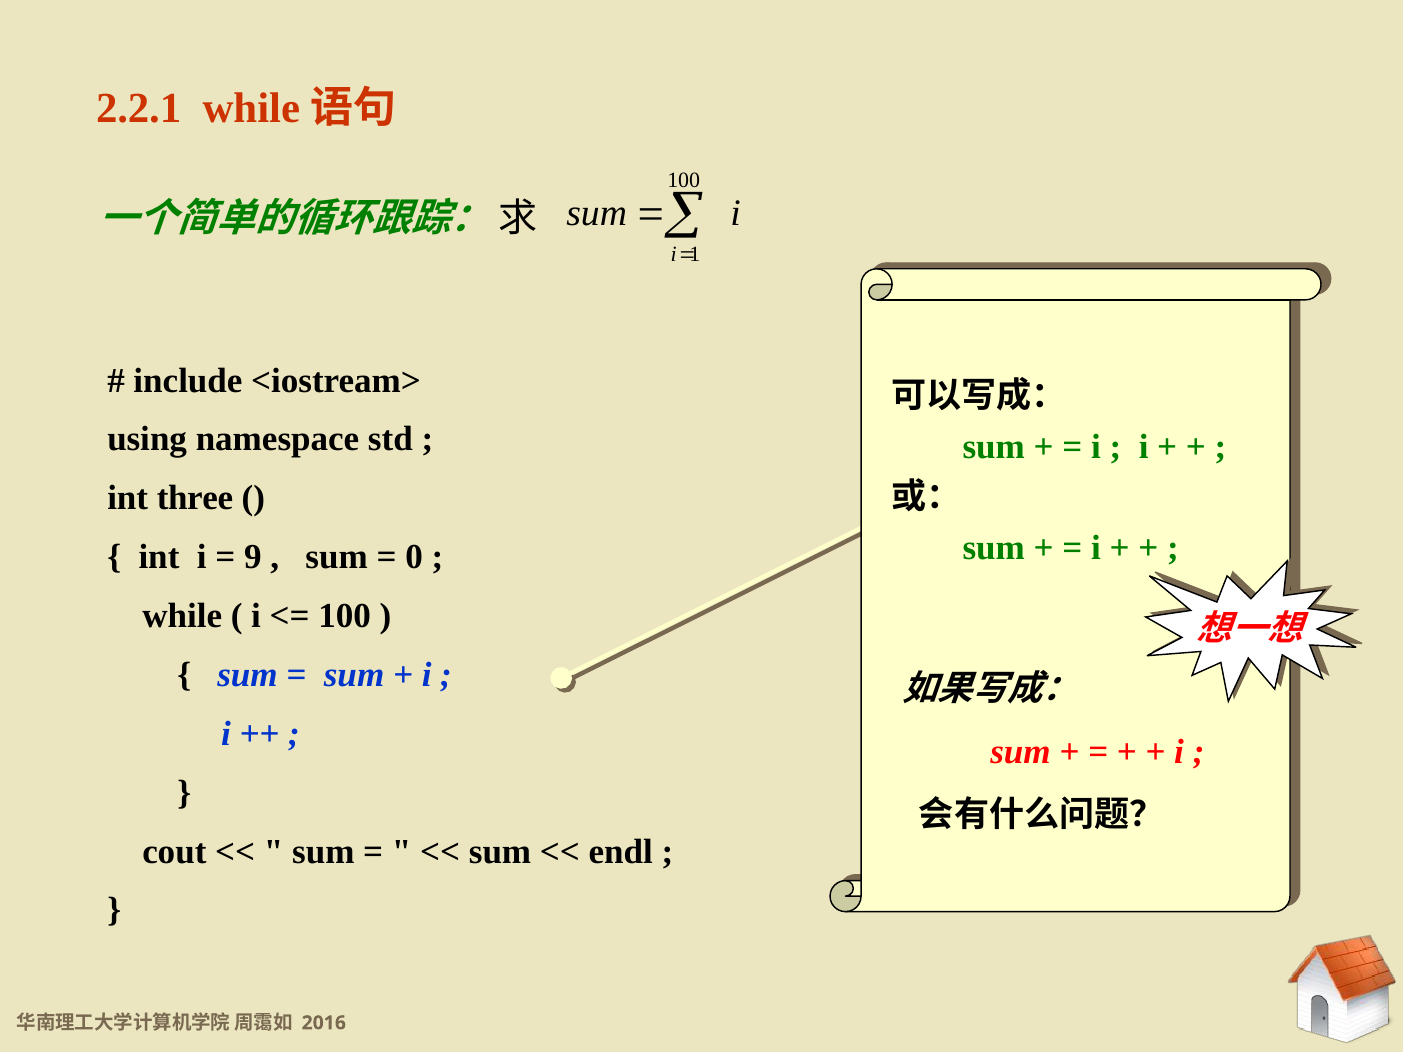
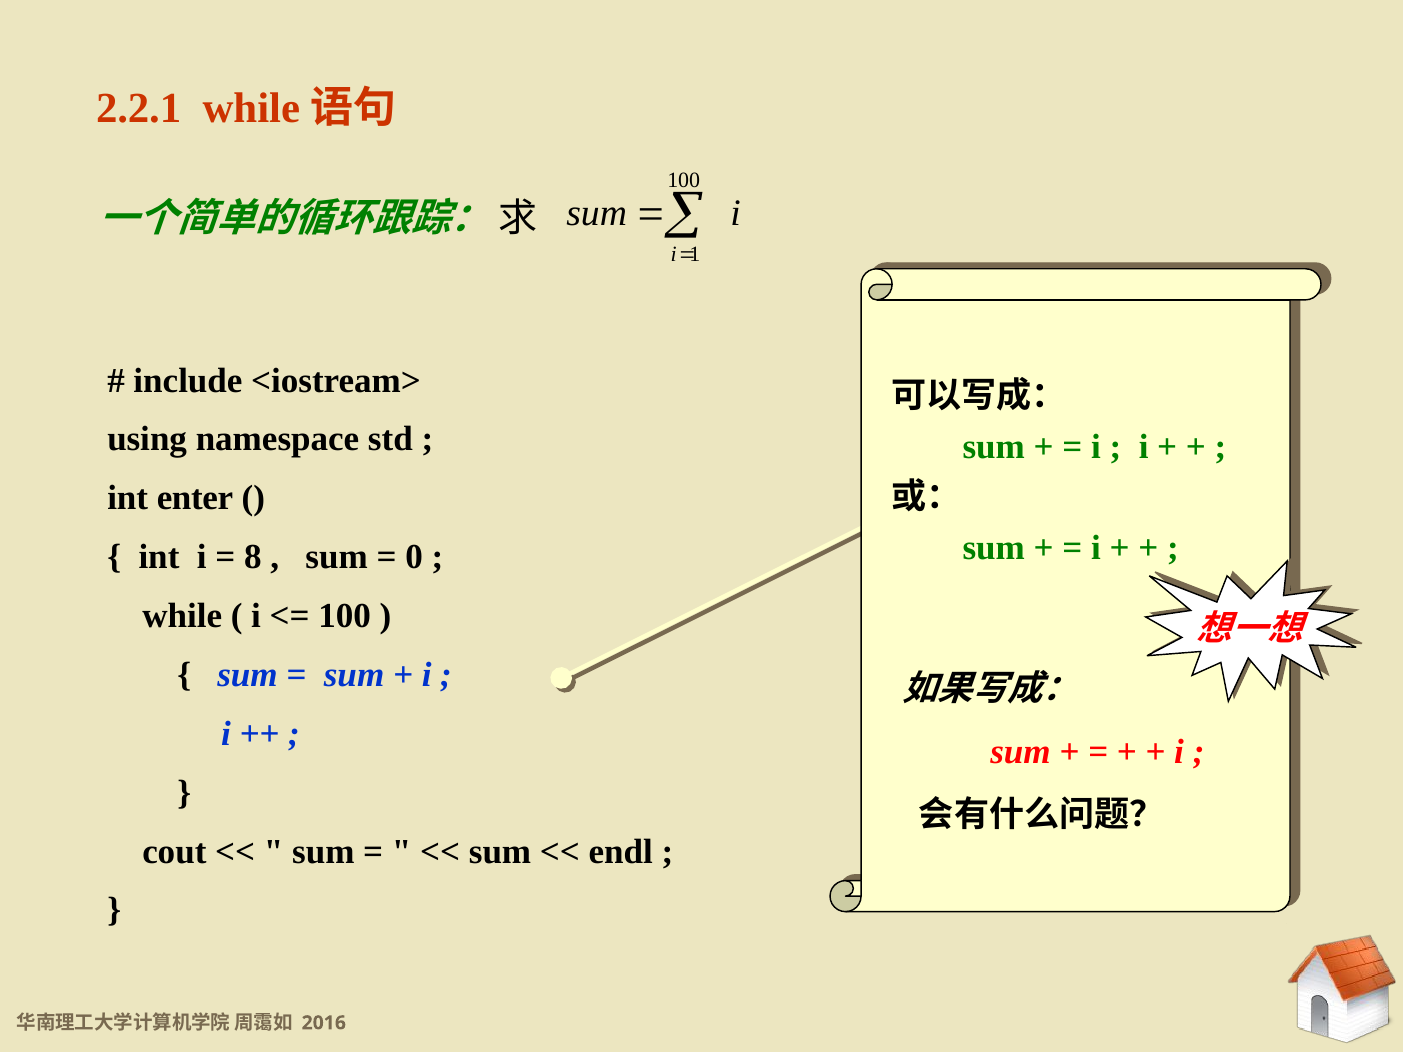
three: three -> enter
9: 9 -> 8
